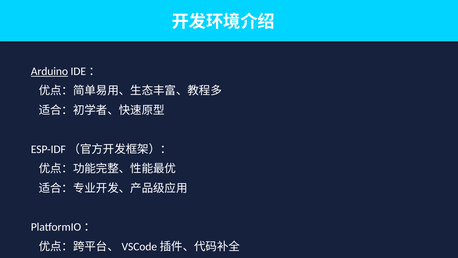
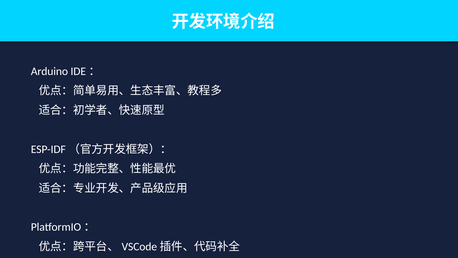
Arduino underline: present -> none
